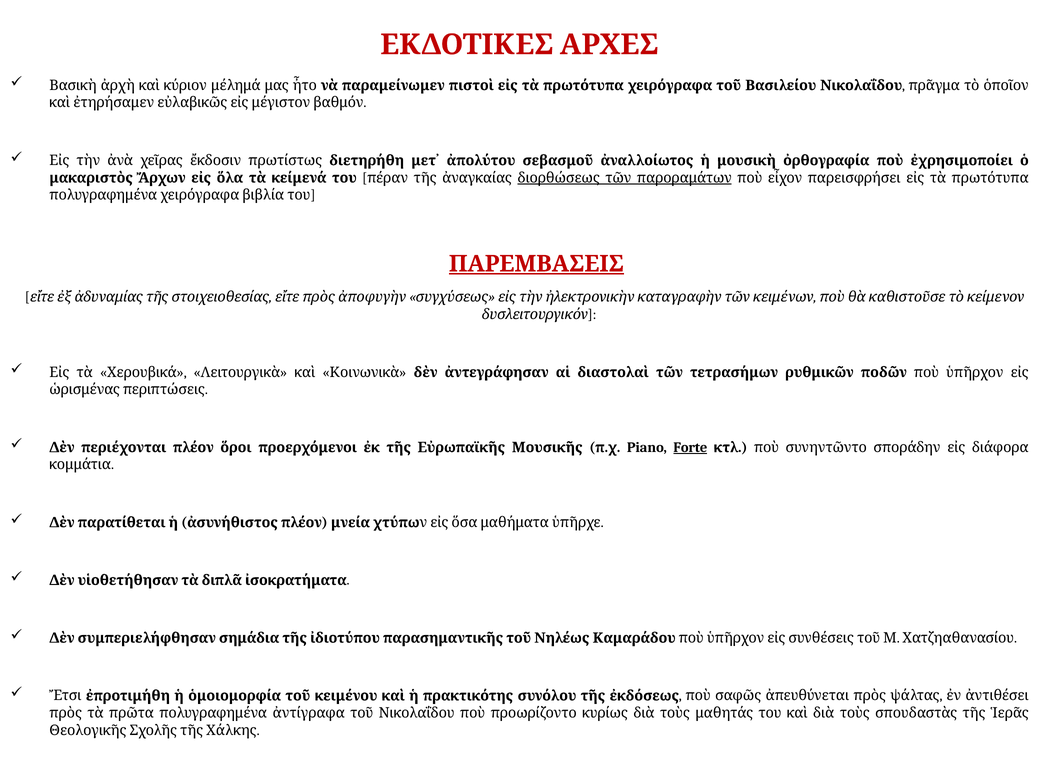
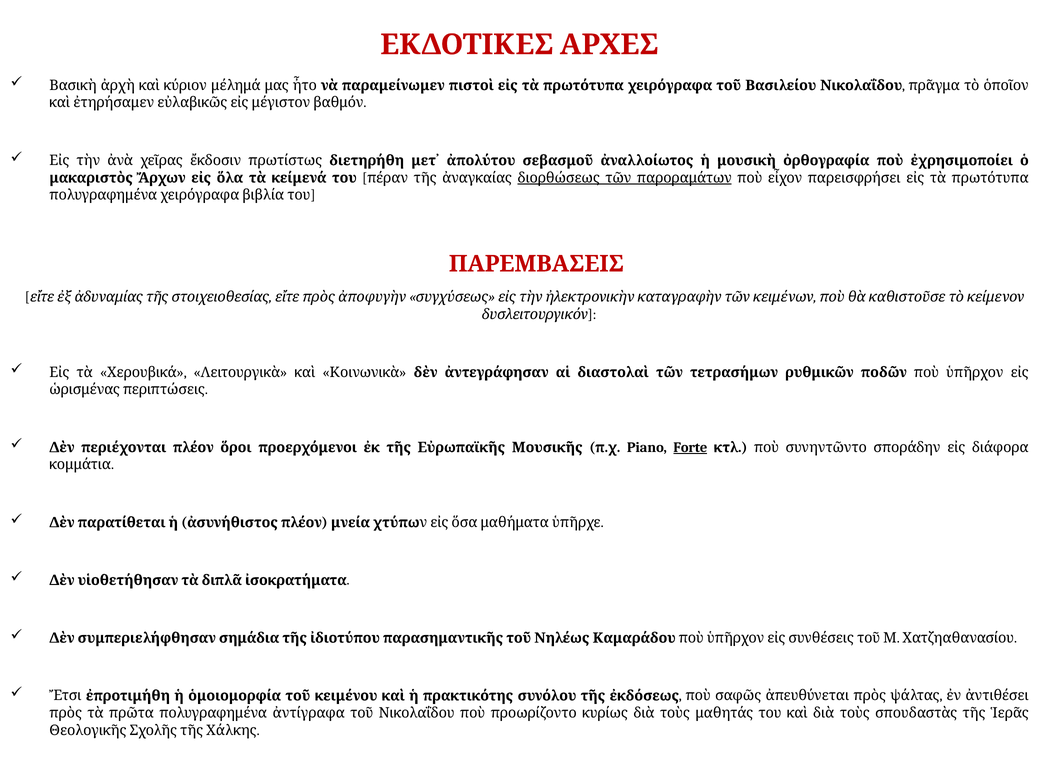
ΠΑΡΕΜΒΑΣΕΙΣ underline: present -> none
